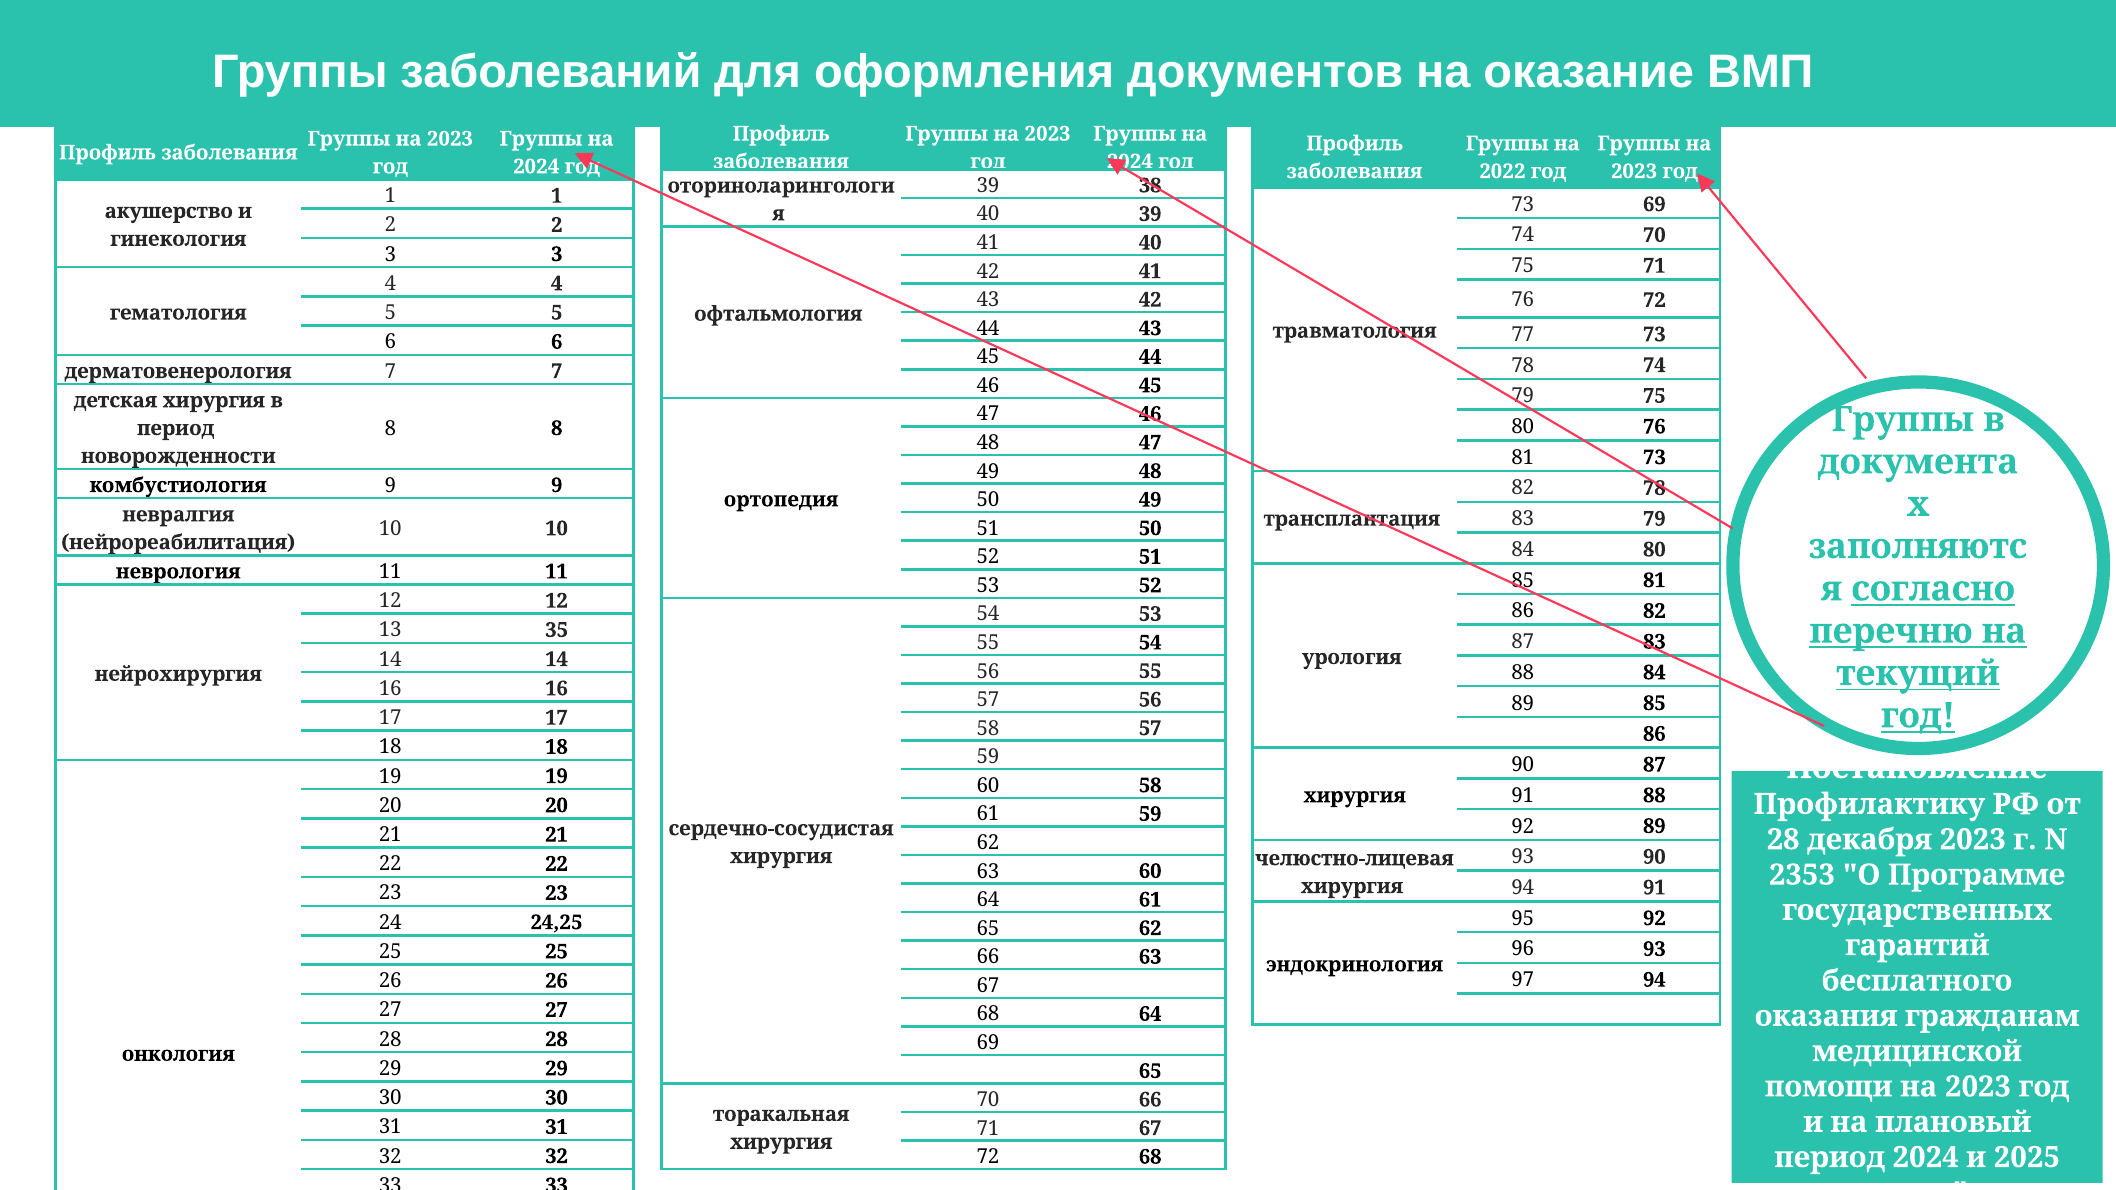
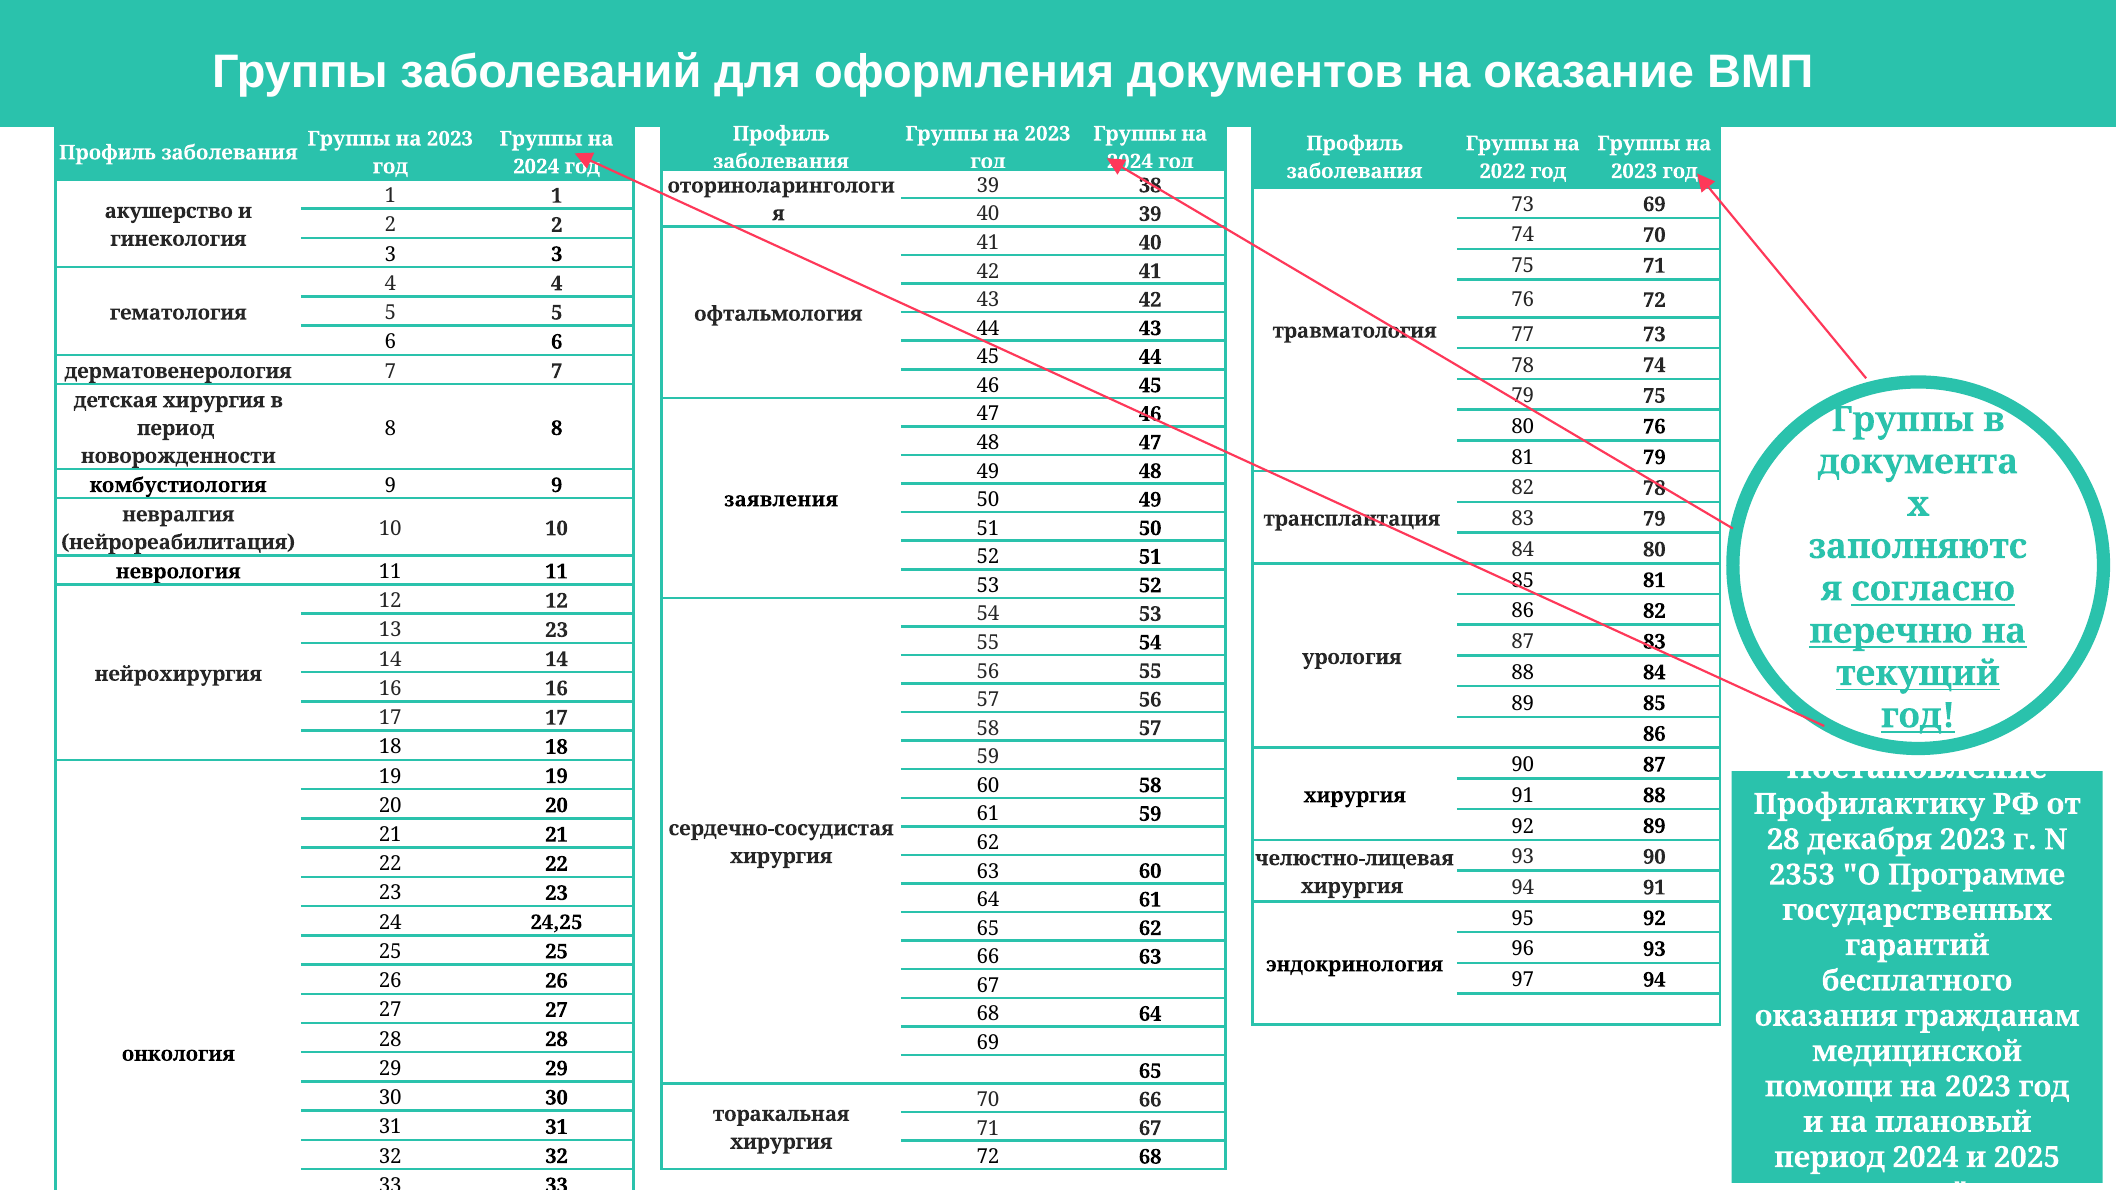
81 73: 73 -> 79
ортопедия: ортопедия -> заявления
13 35: 35 -> 23
